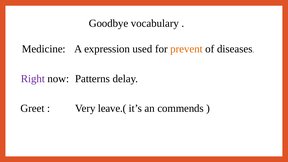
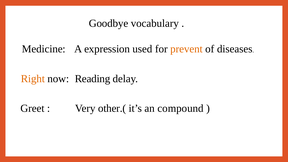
Right colour: purple -> orange
Patterns: Patterns -> Reading
leave.(: leave.( -> other.(
commends: commends -> compound
